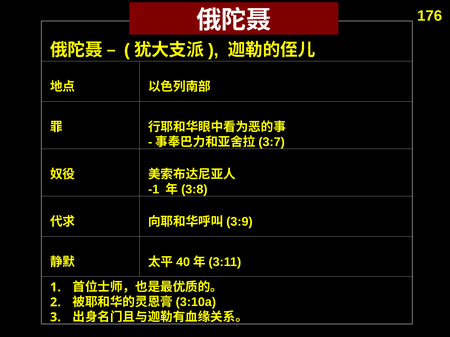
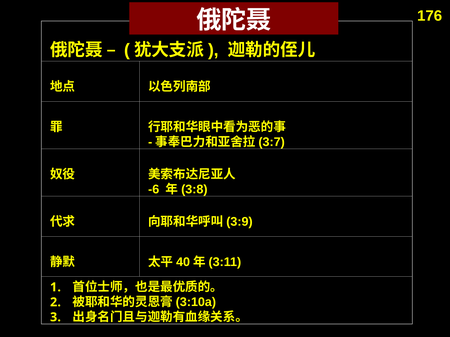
-1: -1 -> -6
